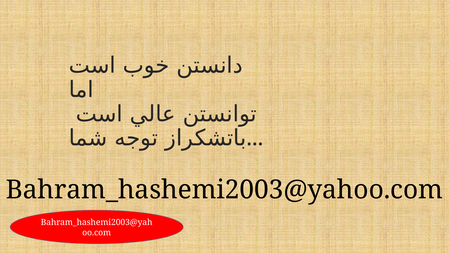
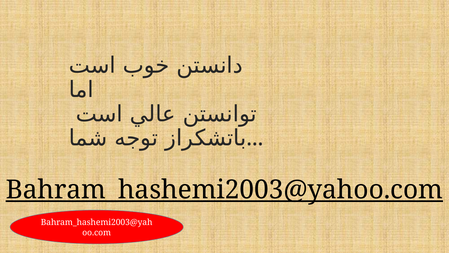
Bahram_hashemi2003@yahoo.com underline: none -> present
